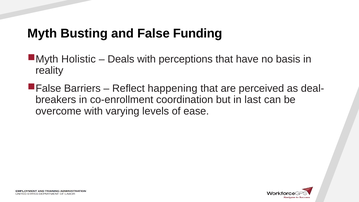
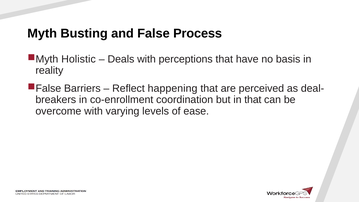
Funding: Funding -> Process
in last: last -> that
